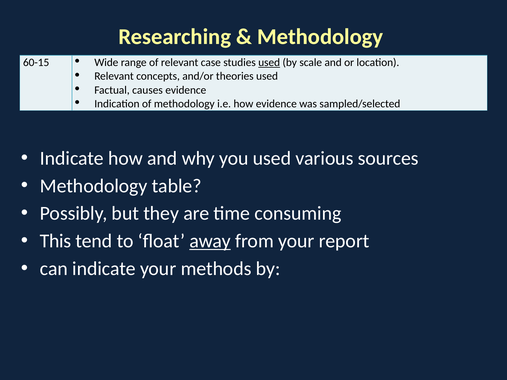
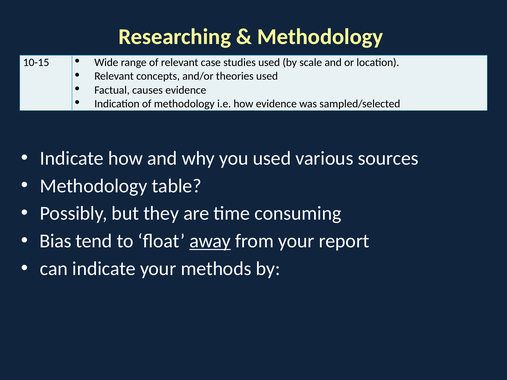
60-15: 60-15 -> 10-15
used at (269, 62) underline: present -> none
This: This -> Bias
